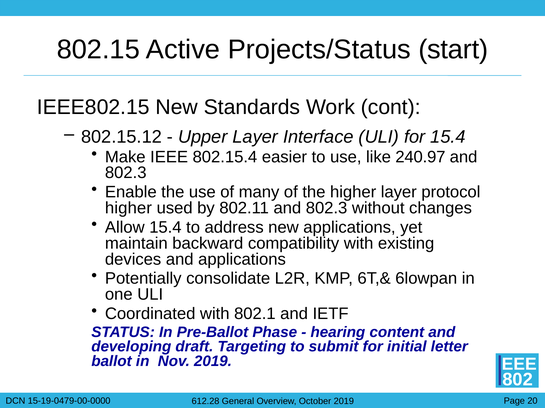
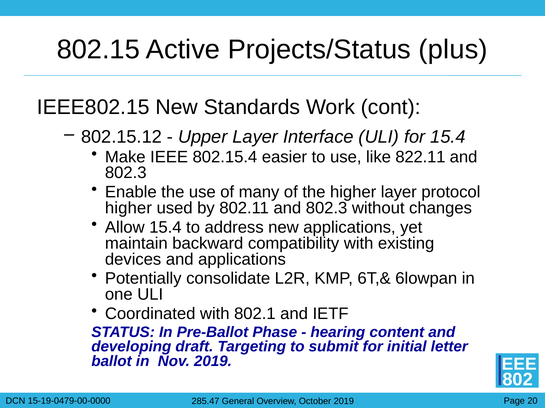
start: start -> plus
240.97: 240.97 -> 822.11
612.28: 612.28 -> 285.47
